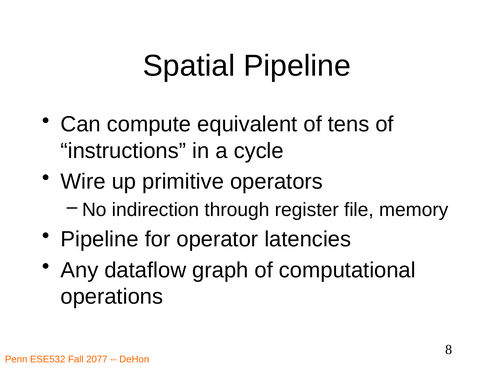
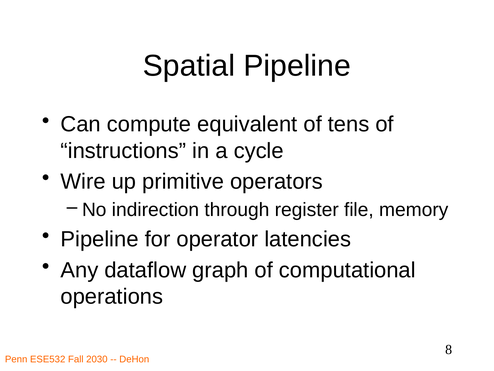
2077: 2077 -> 2030
